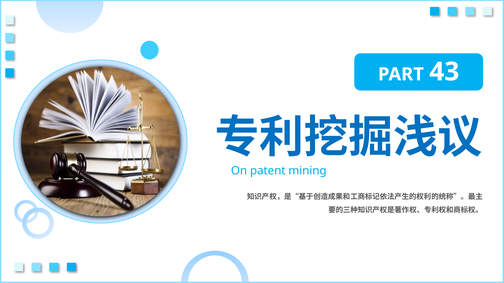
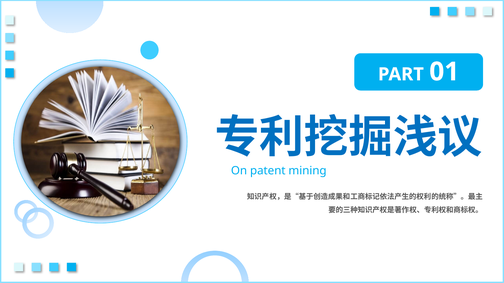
43: 43 -> 01
